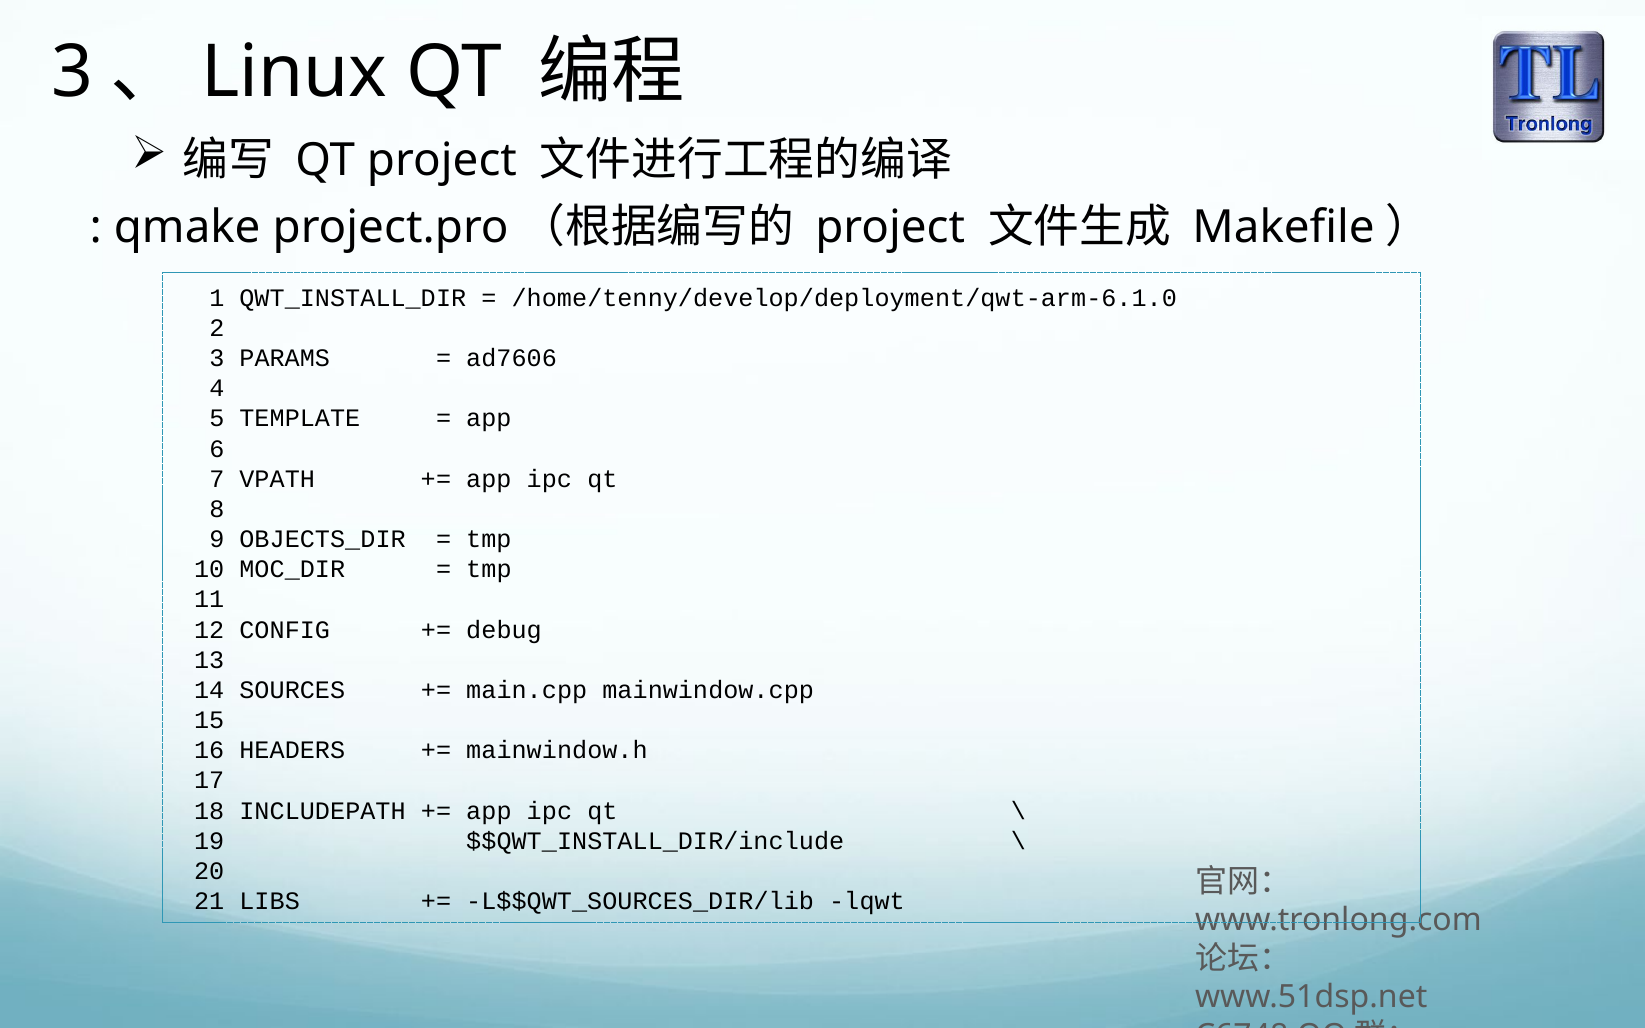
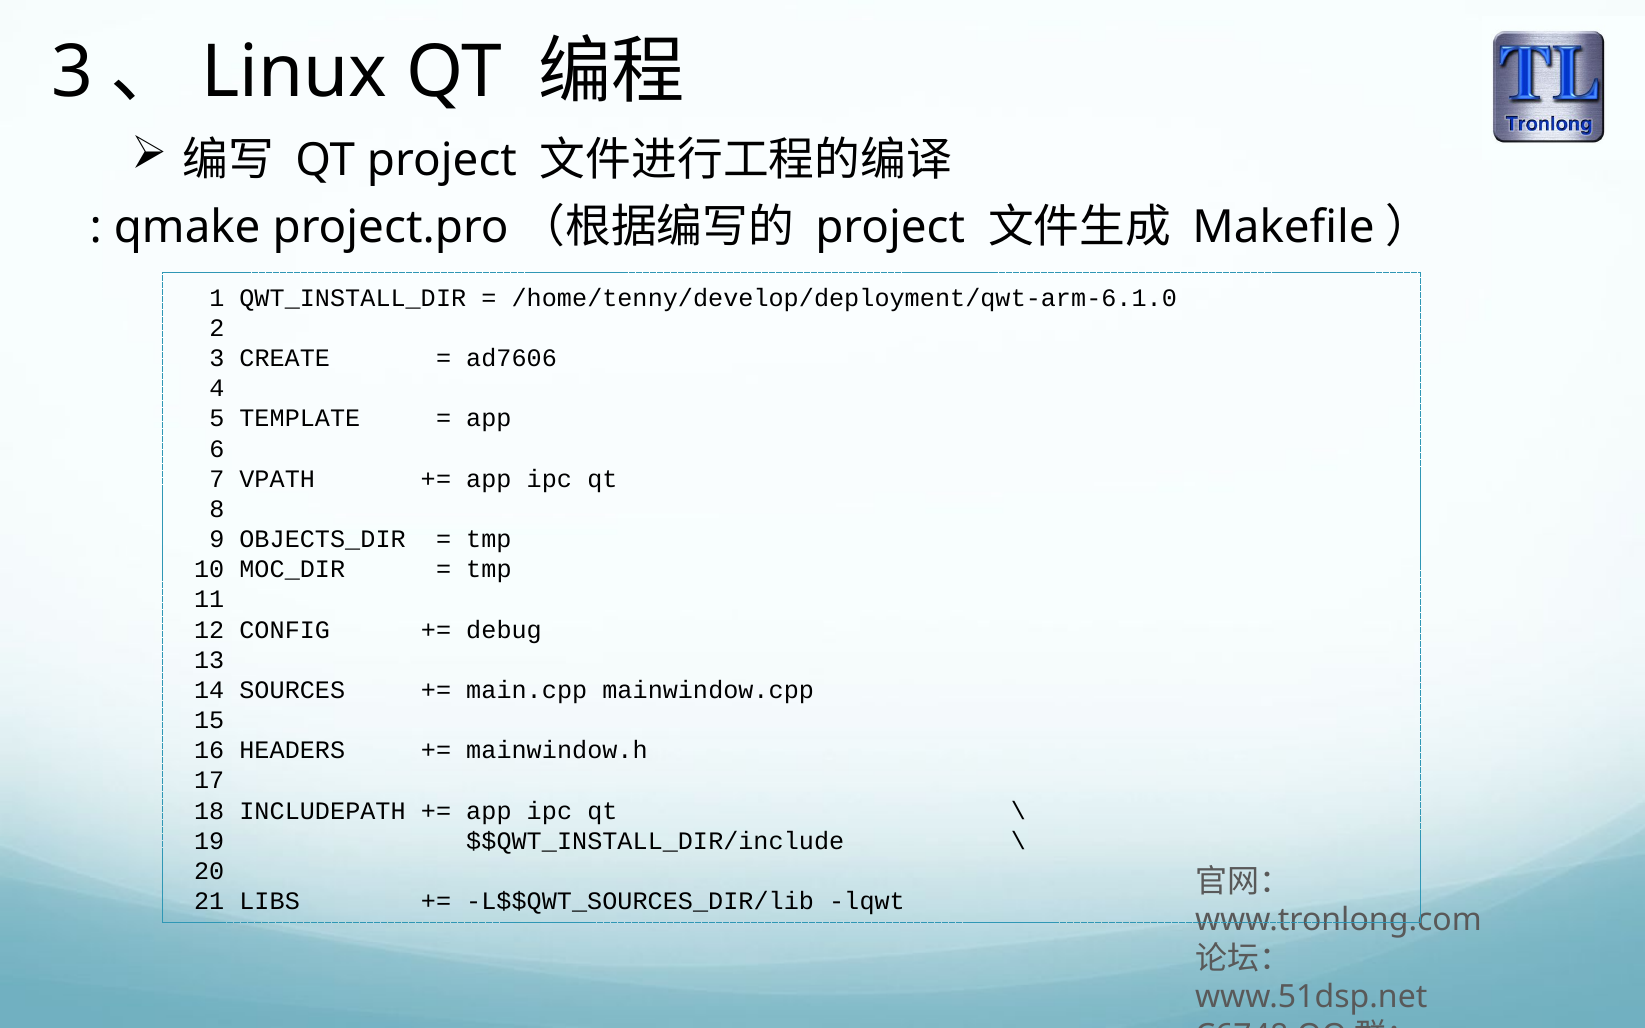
PARAMS: PARAMS -> CREATE
